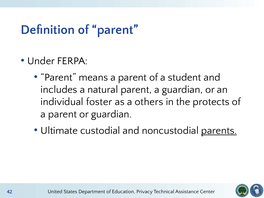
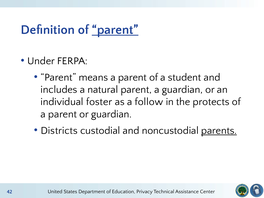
parent at (115, 30) underline: none -> present
others: others -> follow
Ultimate: Ultimate -> Districts
